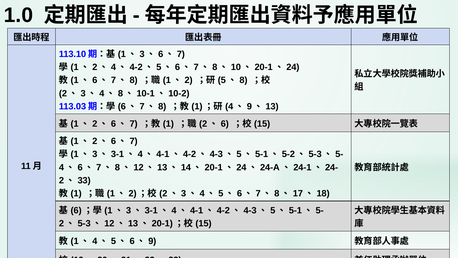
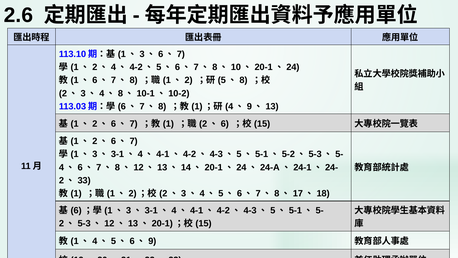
1.0: 1.0 -> 2.6
